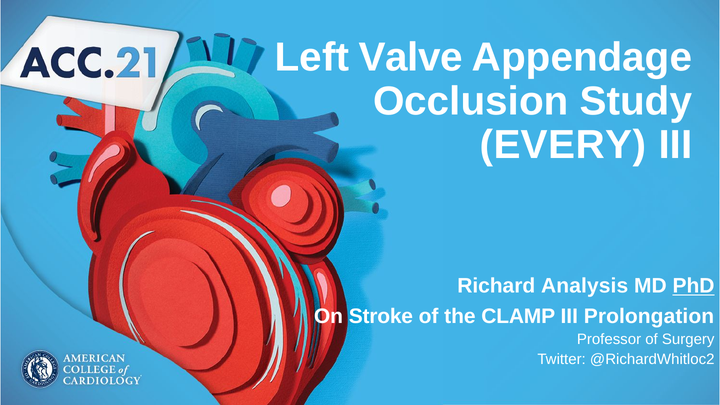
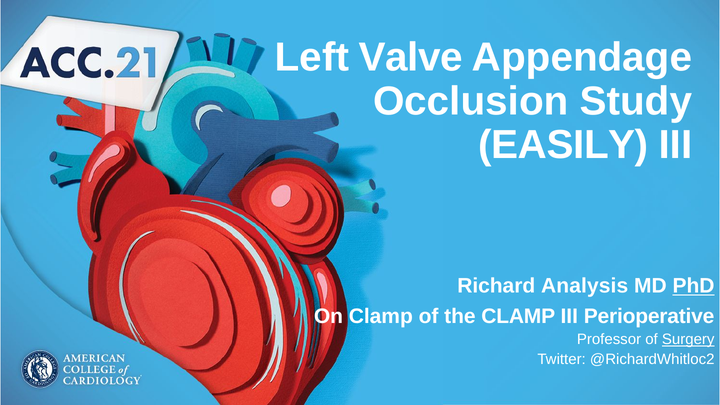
EVERY: EVERY -> EASILY
On Stroke: Stroke -> Clamp
Prolongation: Prolongation -> Perioperative
Surgery underline: none -> present
